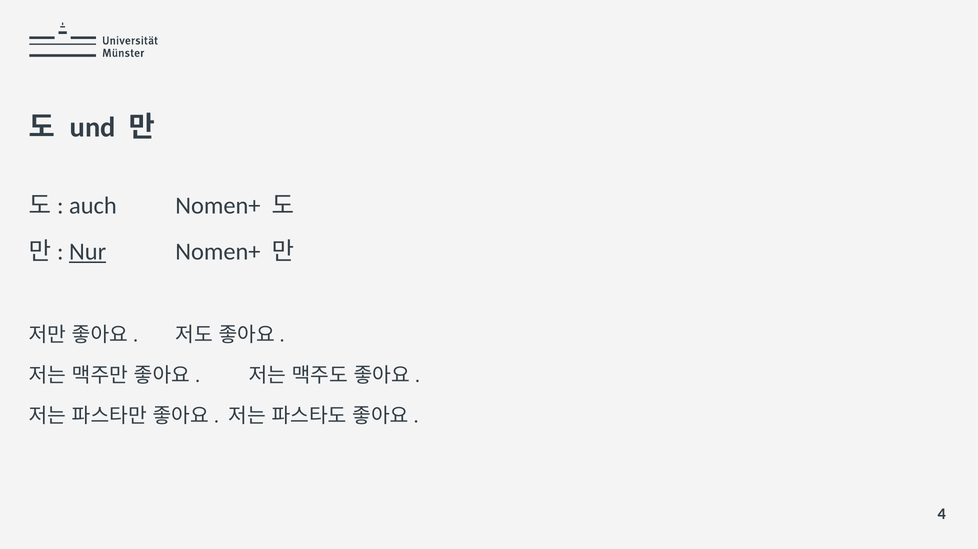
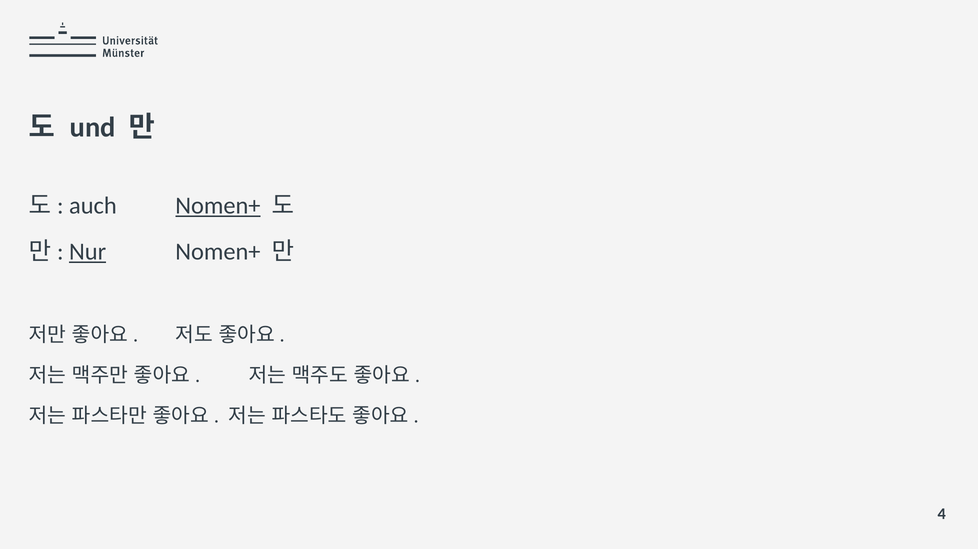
Nomen+ at (218, 206) underline: none -> present
